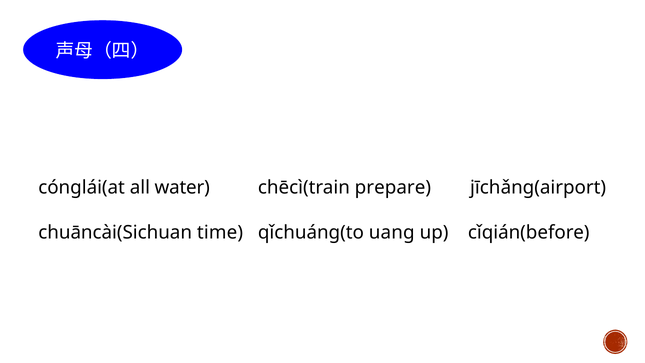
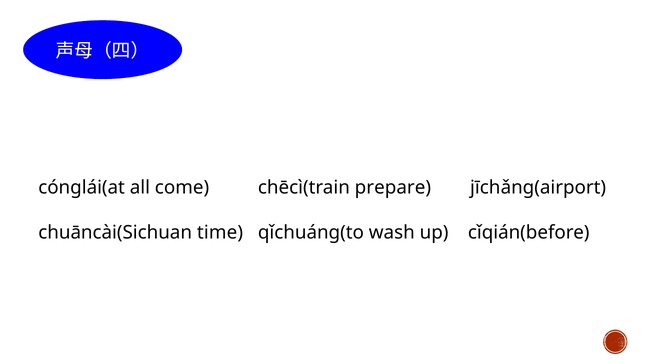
water: water -> come
uang: uang -> wash
